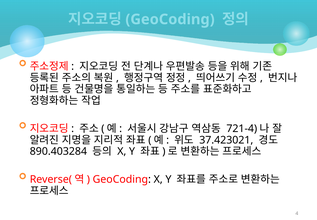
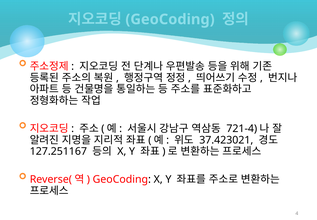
890.403284: 890.403284 -> 127.251167
